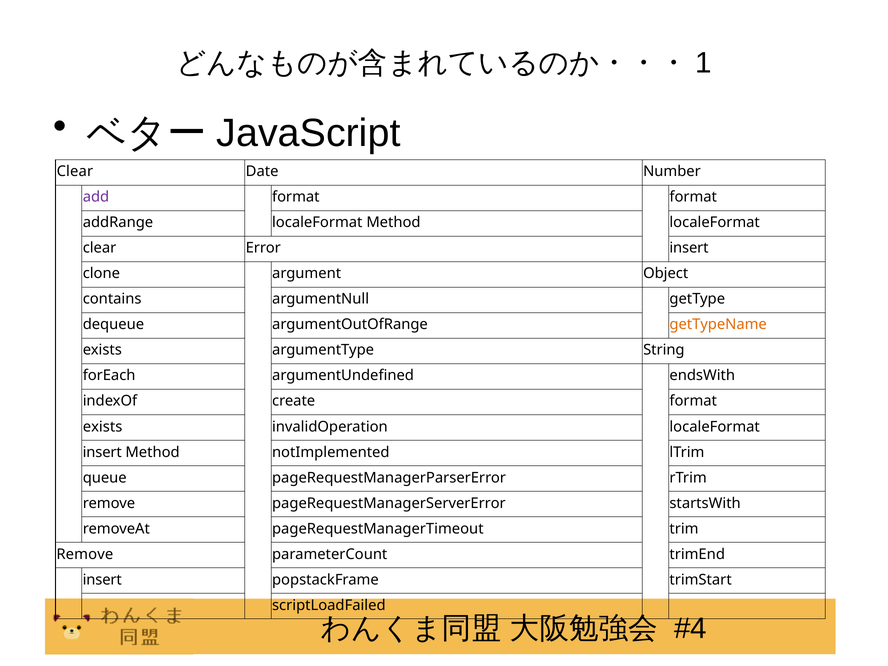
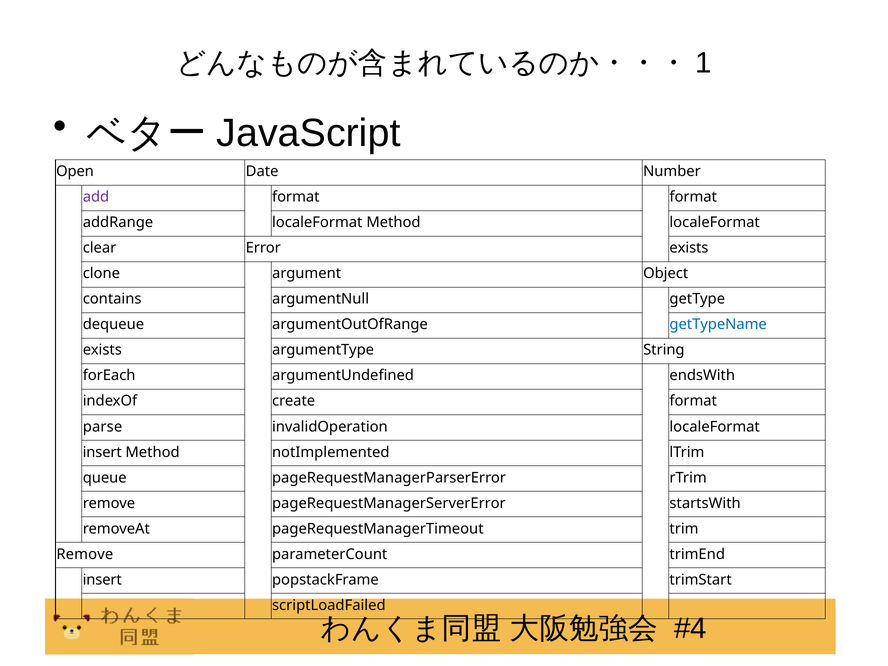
Clear at (75, 171): Clear -> Open
Error insert: insert -> exists
getTypeName colour: orange -> blue
exists at (103, 427): exists -> parse
